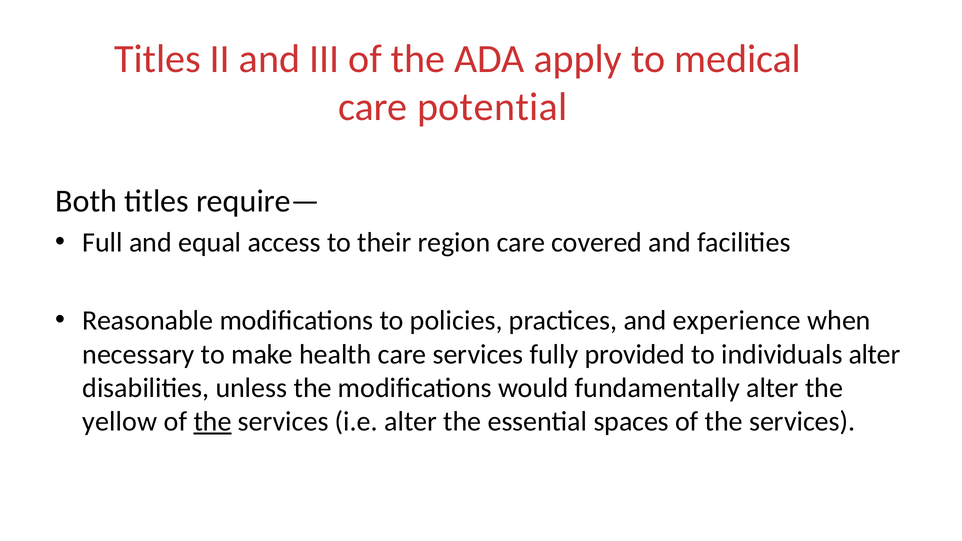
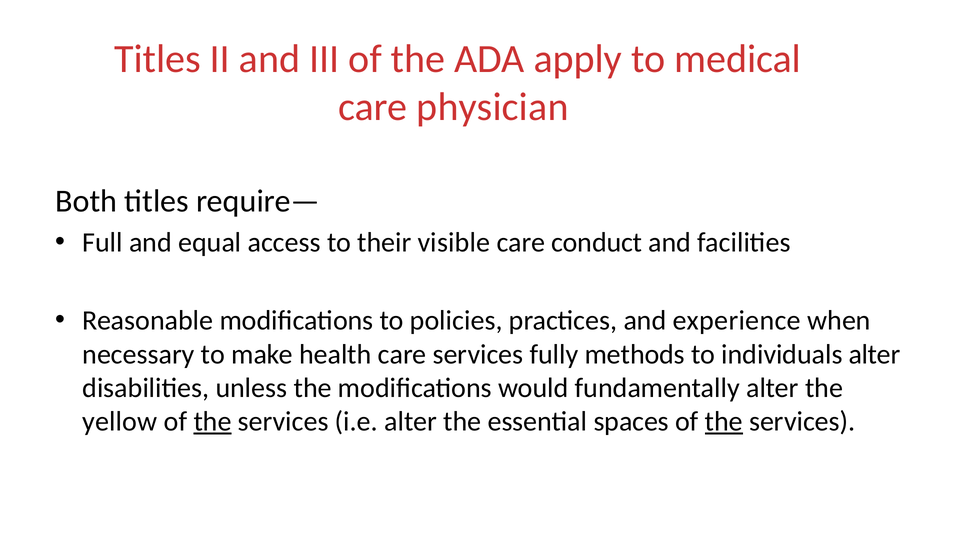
potential: potential -> physician
region: region -> visible
covered: covered -> conduct
provided: provided -> methods
the at (724, 422) underline: none -> present
